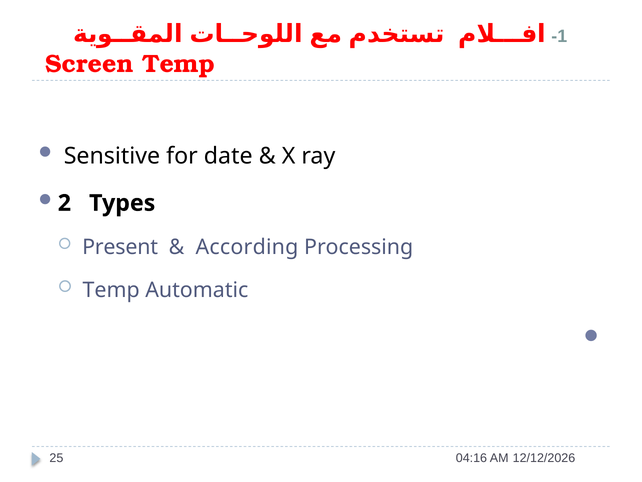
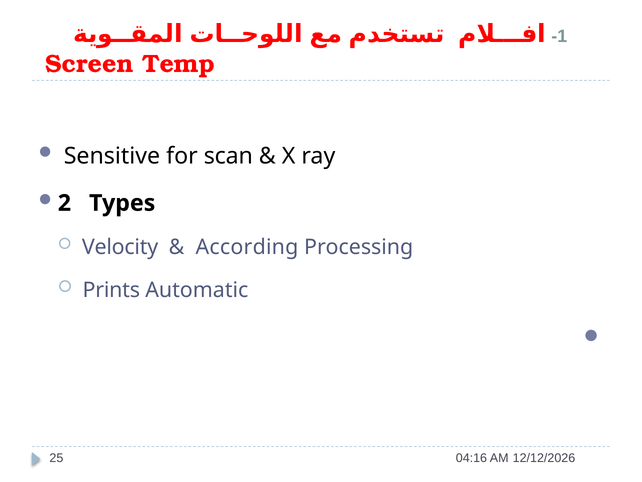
date: date -> scan
Present: Present -> Velocity
Temp at (111, 290): Temp -> Prints
